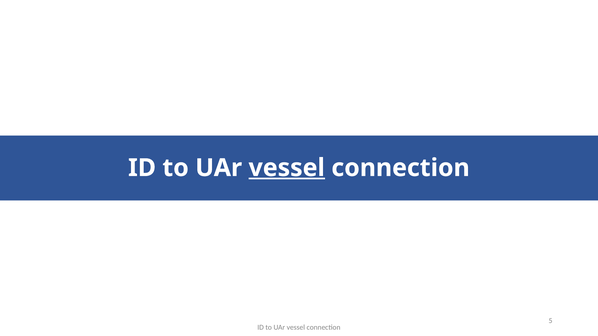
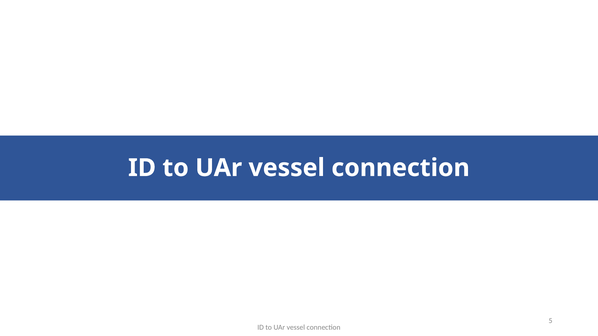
vessel at (287, 168) underline: present -> none
